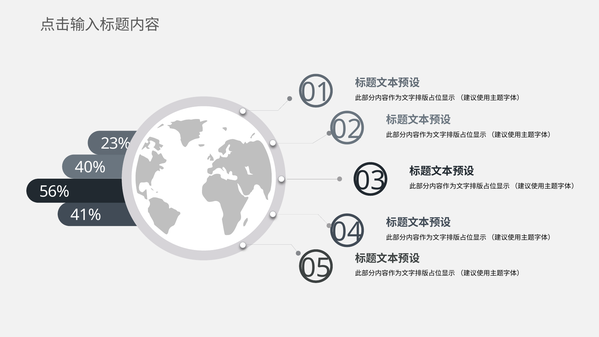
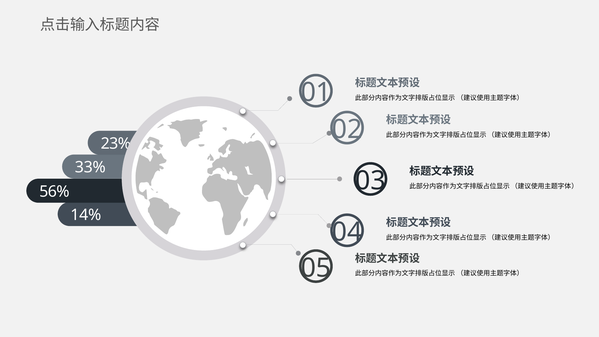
40%: 40% -> 33%
41%: 41% -> 14%
